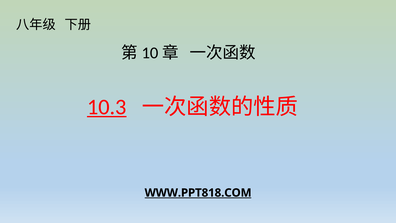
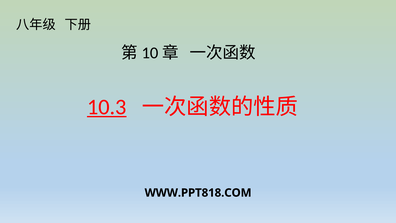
WWW.PPT818.COM underline: present -> none
